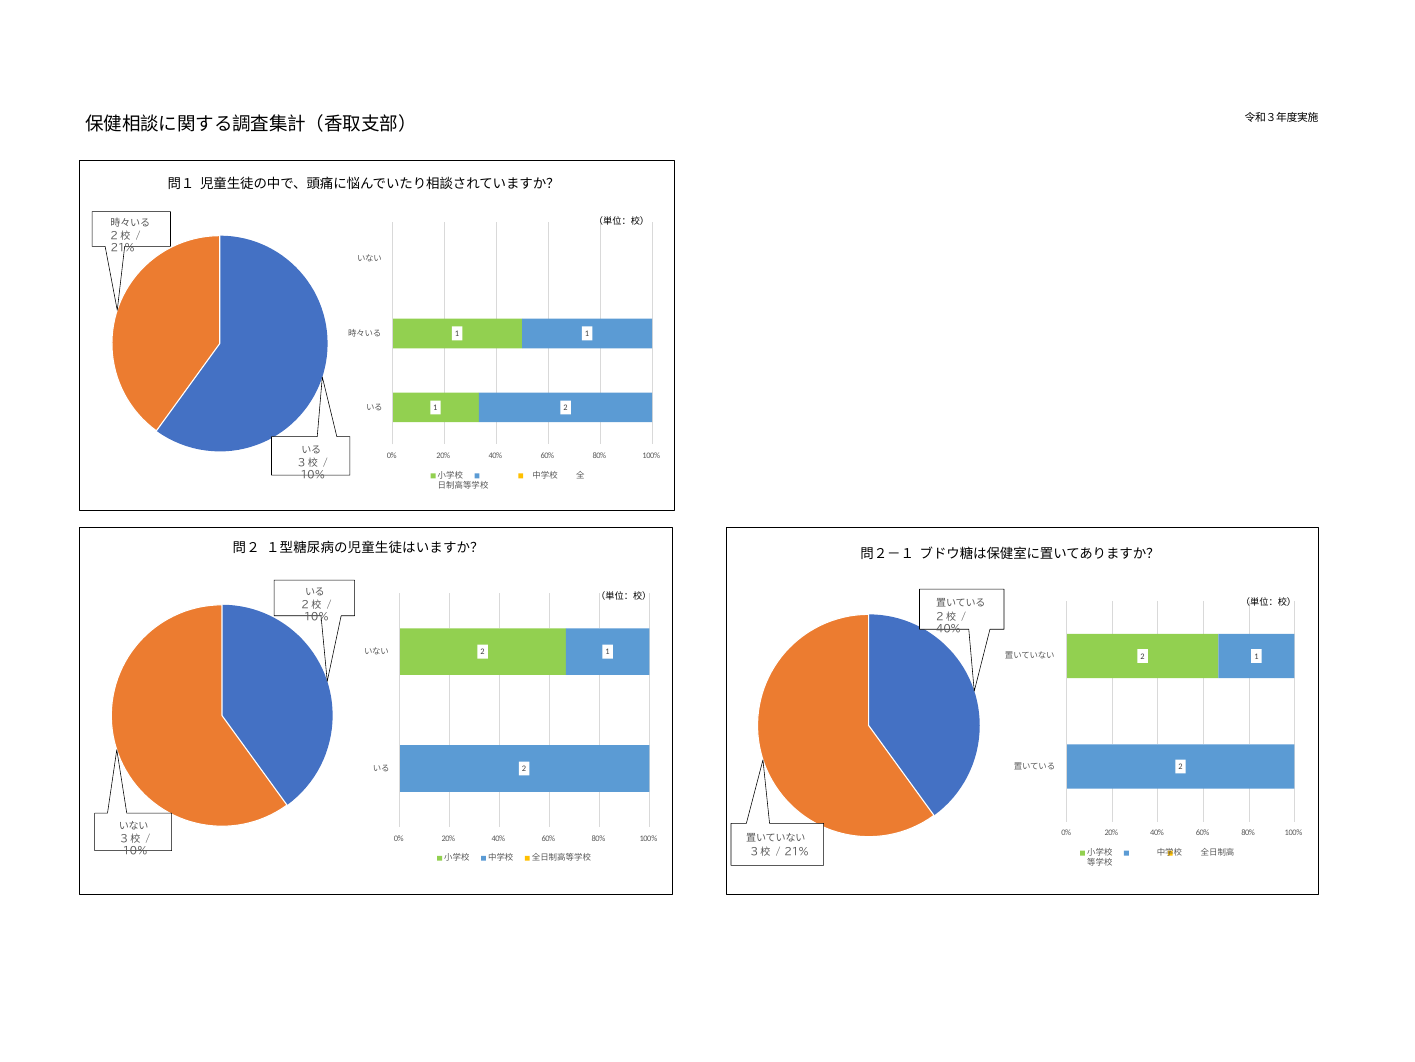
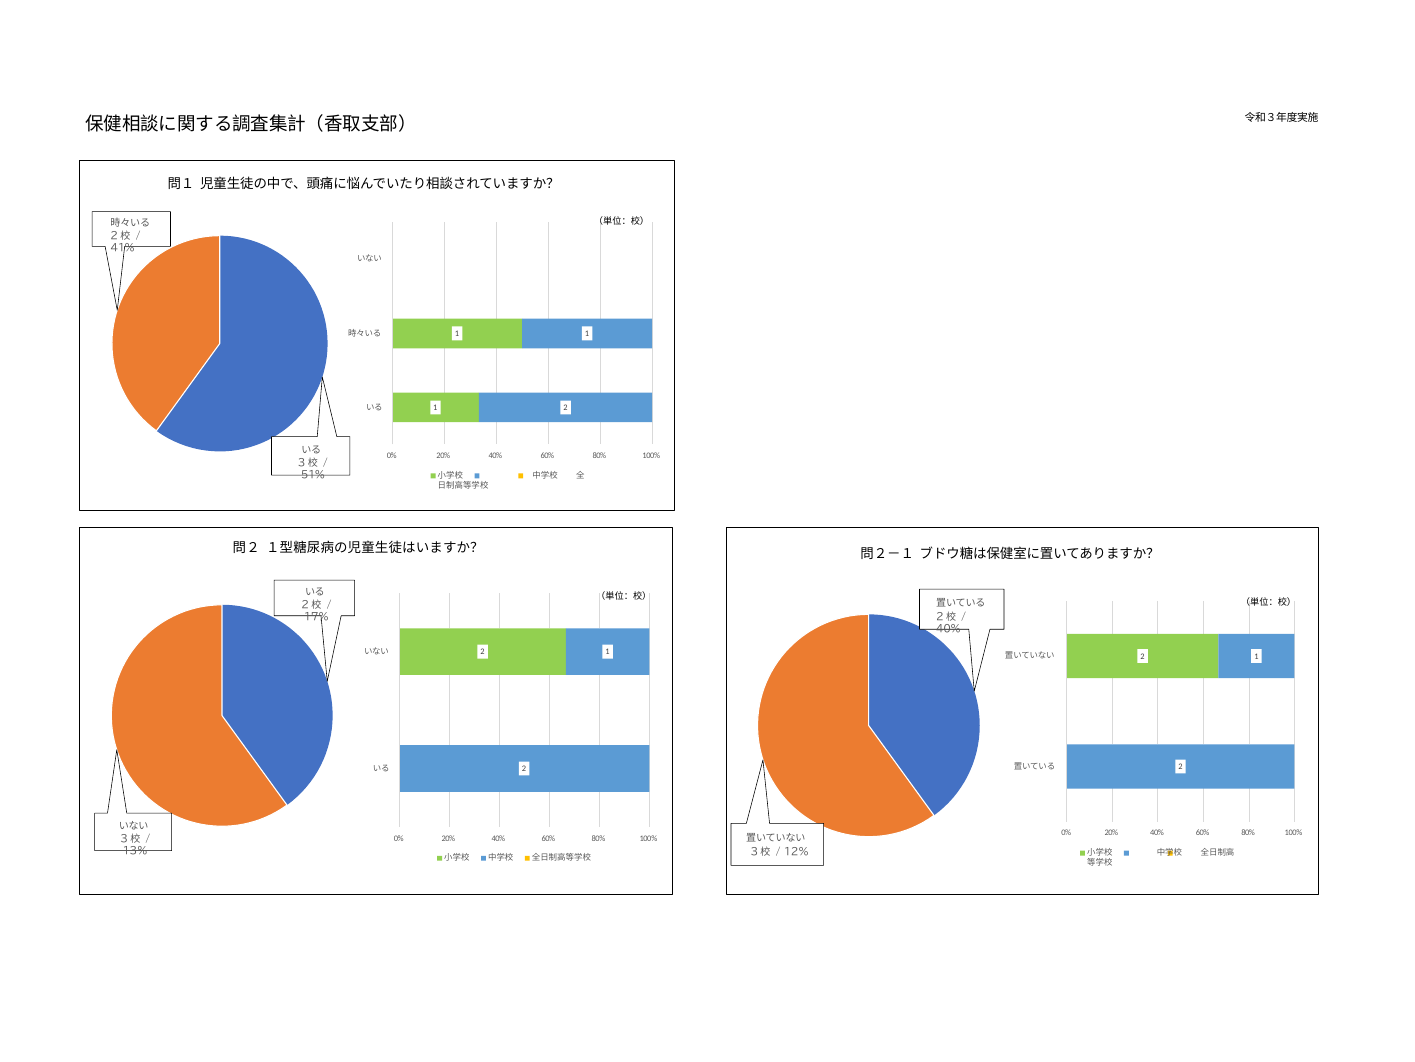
21% at (123, 248): 21% -> 41%
10% at (313, 475): 10% -> 51%
10% at (317, 617): 10% -> 17%
10% at (135, 851): 10% -> 13%
21% at (797, 851): 21% -> 12%
